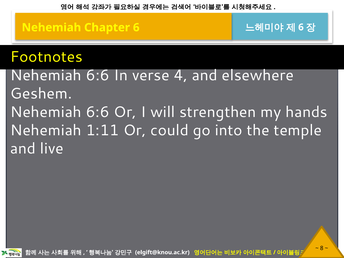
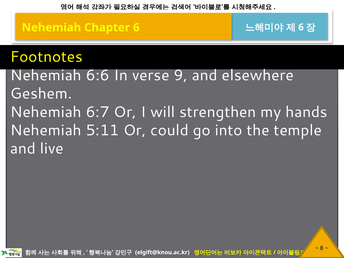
4: 4 -> 9
6:6 at (98, 112): 6:6 -> 6:7
1:11: 1:11 -> 5:11
